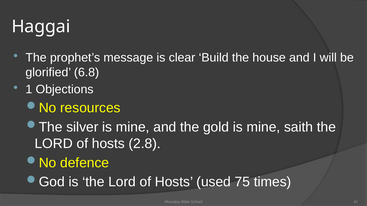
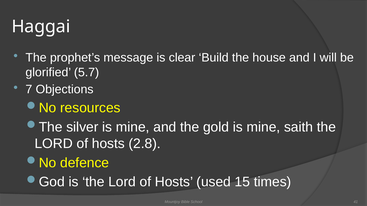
6.8: 6.8 -> 5.7
1: 1 -> 7
75: 75 -> 15
